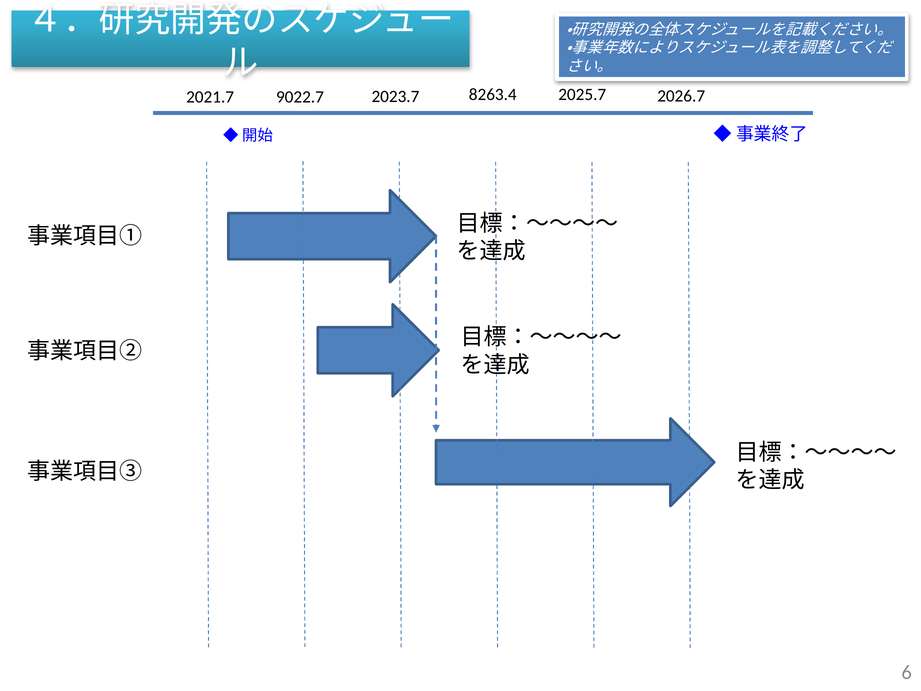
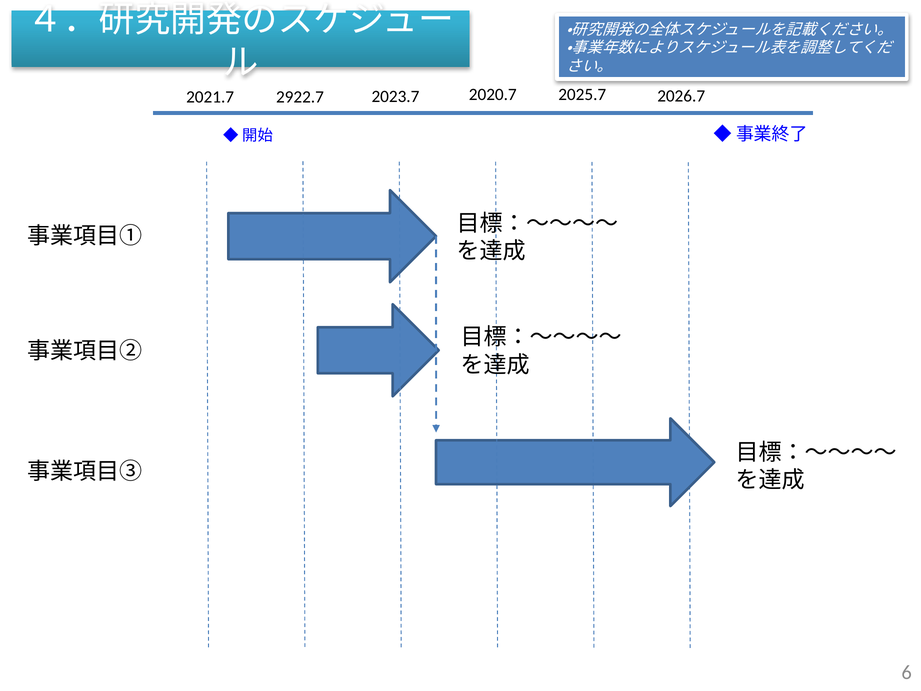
8263.4: 8263.4 -> 2020.7
9022.7: 9022.7 -> 2922.7
